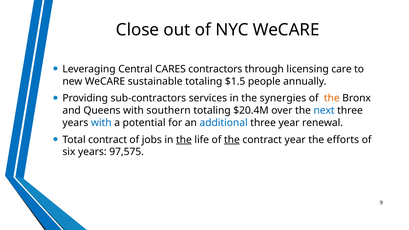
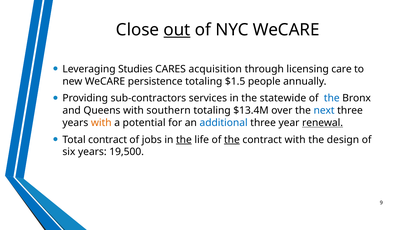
out underline: none -> present
Central: Central -> Studies
contractors: contractors -> acquisition
sustainable: sustainable -> persistence
synergies: synergies -> statewide
the at (332, 98) colour: orange -> blue
$20.4M: $20.4M -> $13.4M
with at (101, 123) colour: blue -> orange
renewal underline: none -> present
contract year: year -> with
efforts: efforts -> design
97,575: 97,575 -> 19,500
